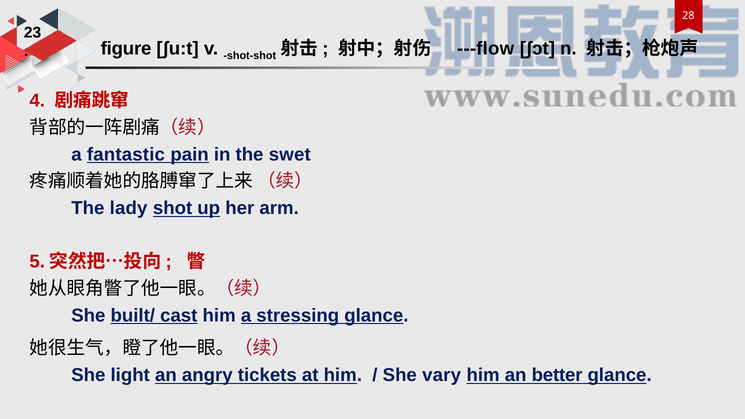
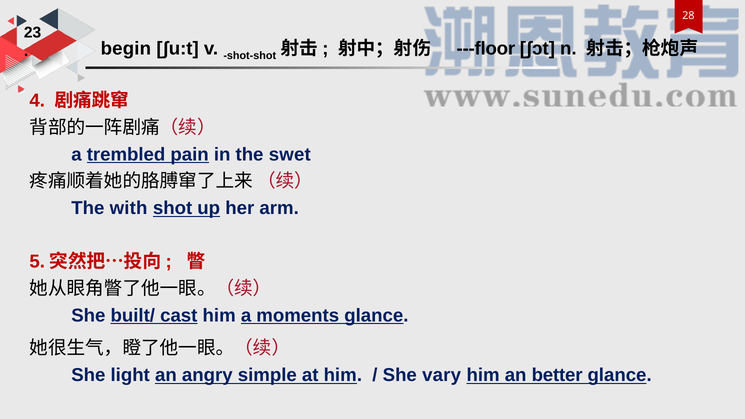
figure: figure -> begin
---flow: ---flow -> ---floor
fantastic: fantastic -> trembled
lady: lady -> with
stressing: stressing -> moments
tickets: tickets -> simple
